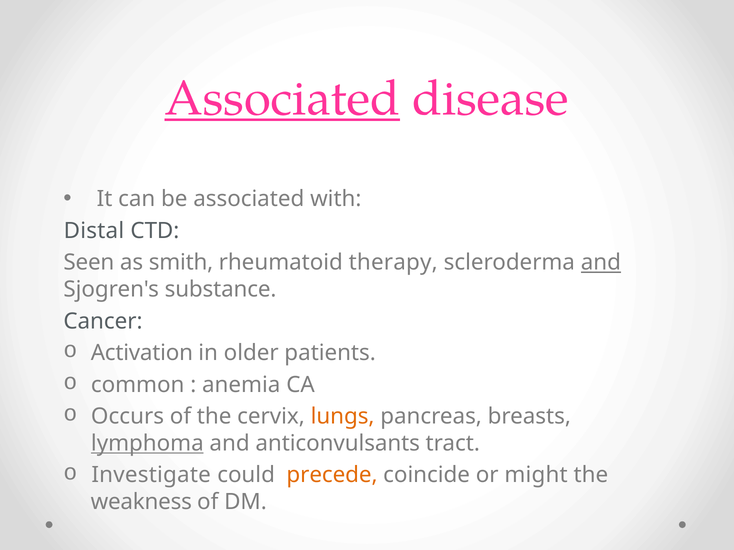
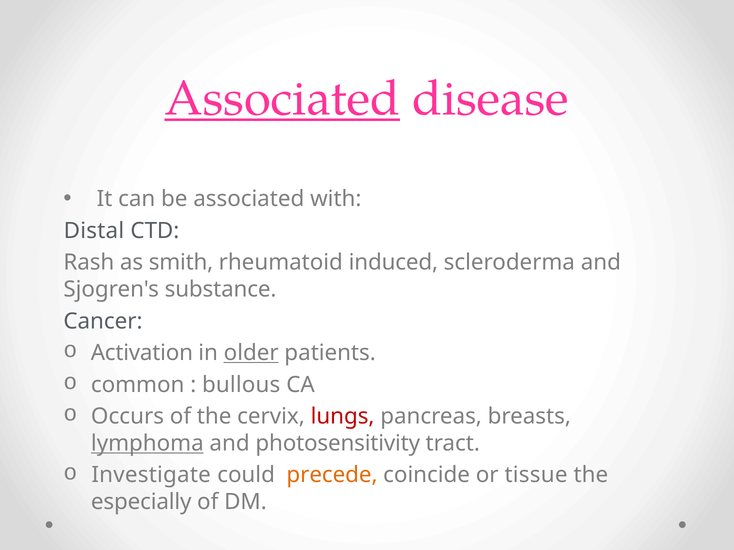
Seen: Seen -> Rash
therapy: therapy -> induced
and at (601, 263) underline: present -> none
older underline: none -> present
anemia: anemia -> bullous
lungs colour: orange -> red
anticonvulsants: anticonvulsants -> photosensitivity
might: might -> tissue
weakness: weakness -> especially
